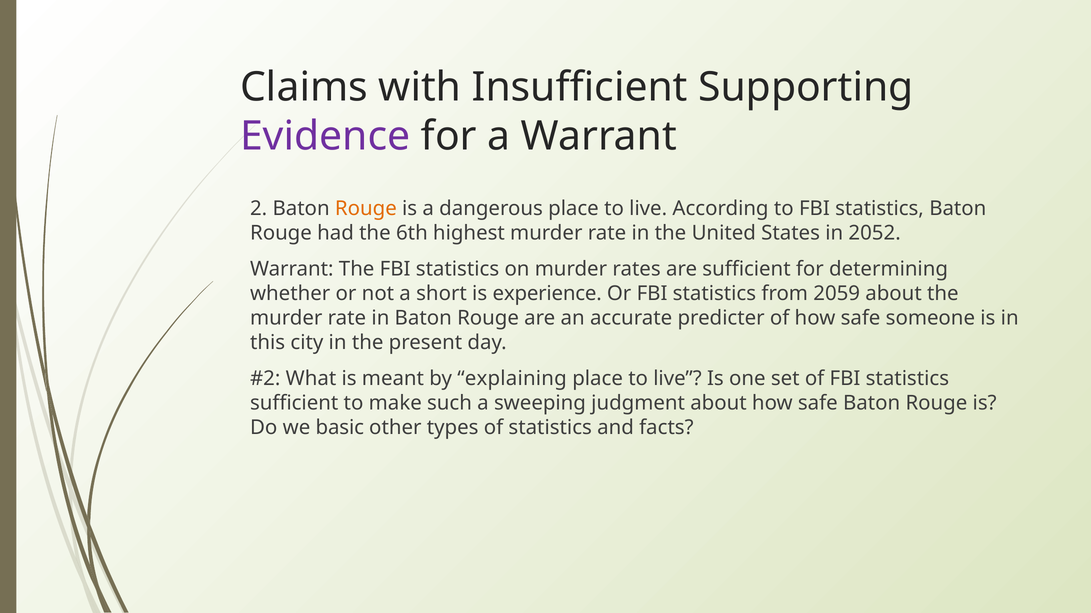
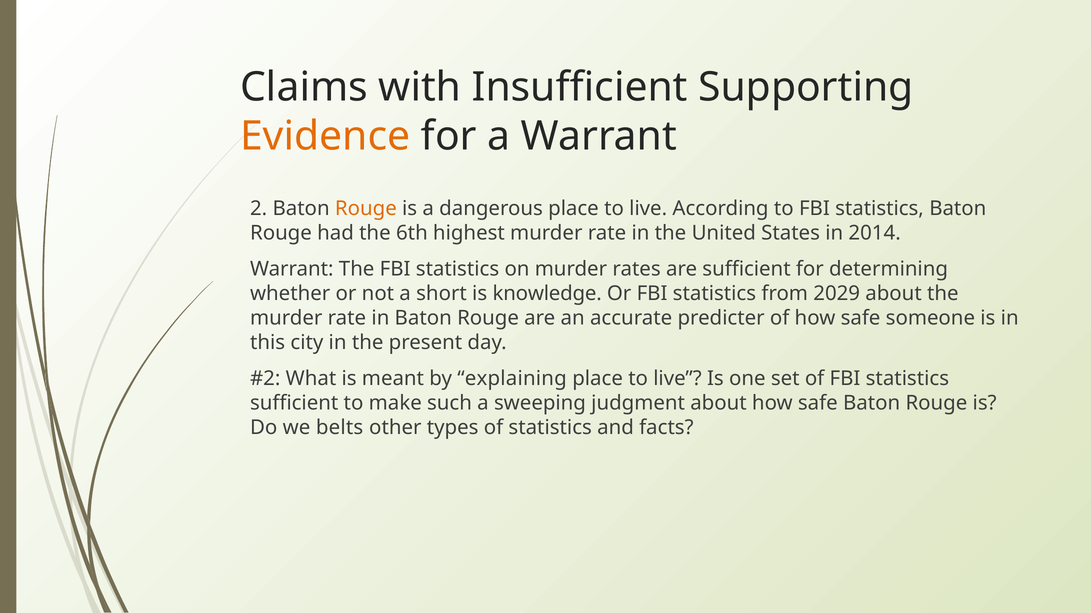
Evidence colour: purple -> orange
2052: 2052 -> 2014
experience: experience -> knowledge
2059: 2059 -> 2029
basic: basic -> belts
